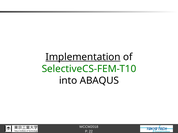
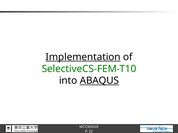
ABAQUS underline: none -> present
